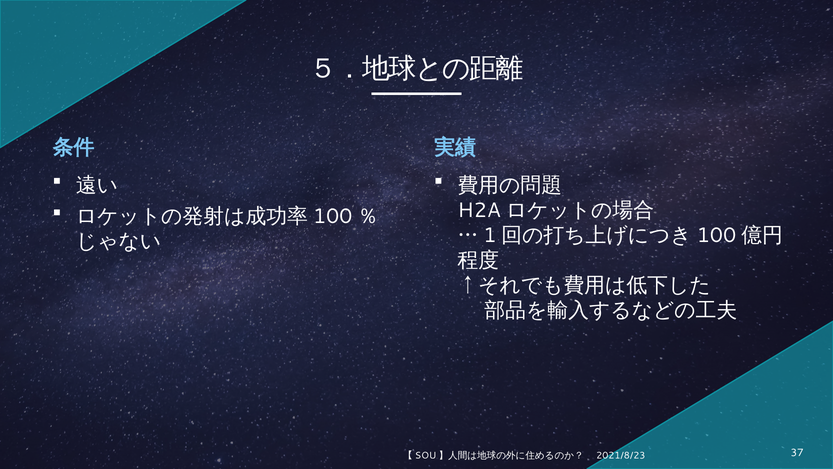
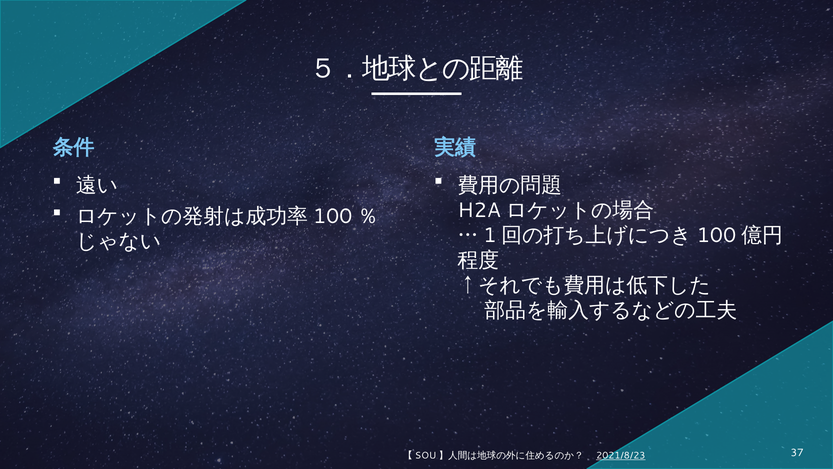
2021/8/23 underline: none -> present
